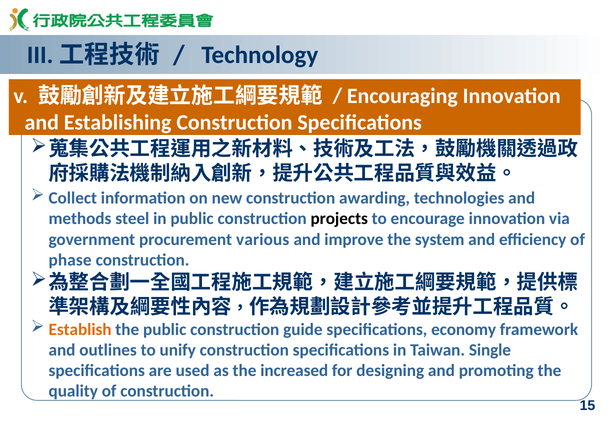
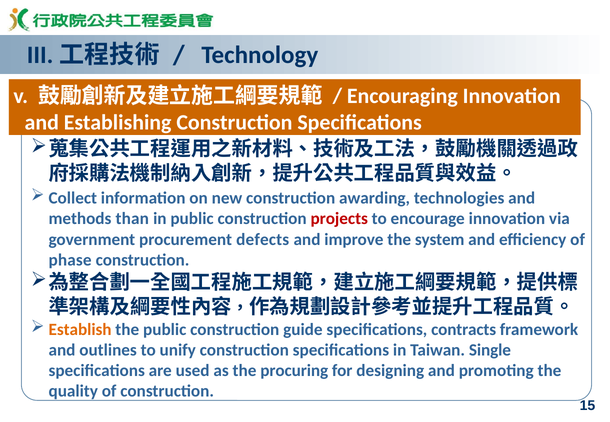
steel: steel -> than
projects colour: black -> red
various: various -> defects
economy: economy -> contracts
increased: increased -> procuring
